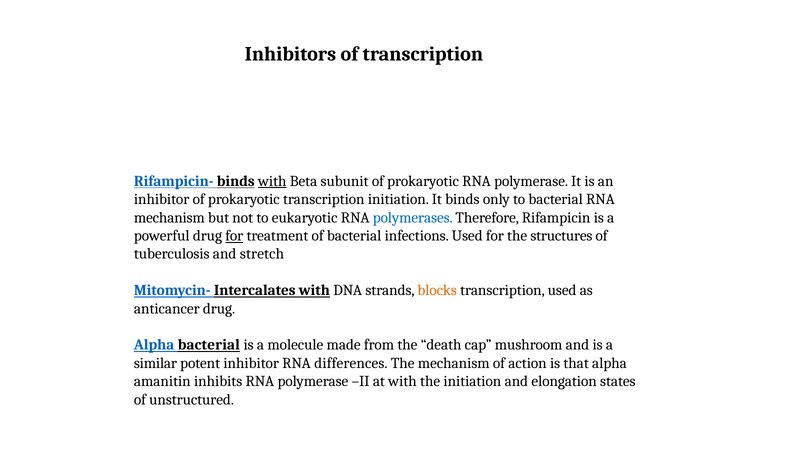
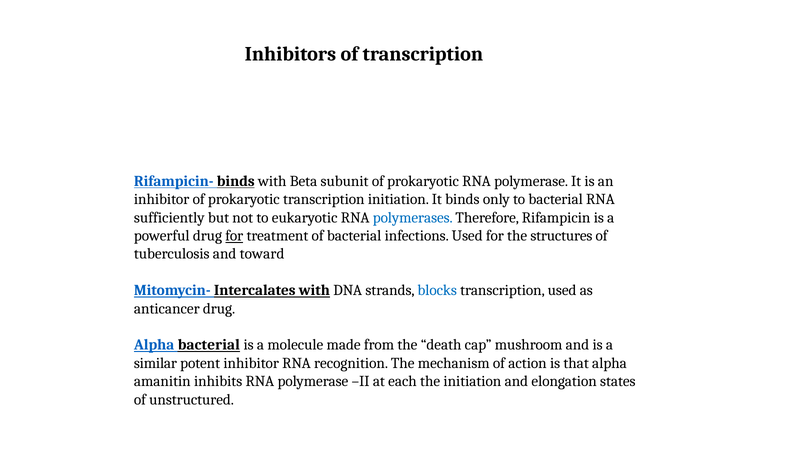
with at (272, 181) underline: present -> none
mechanism at (169, 218): mechanism -> sufficiently
stretch: stretch -> toward
blocks colour: orange -> blue
differences: differences -> recognition
at with: with -> each
